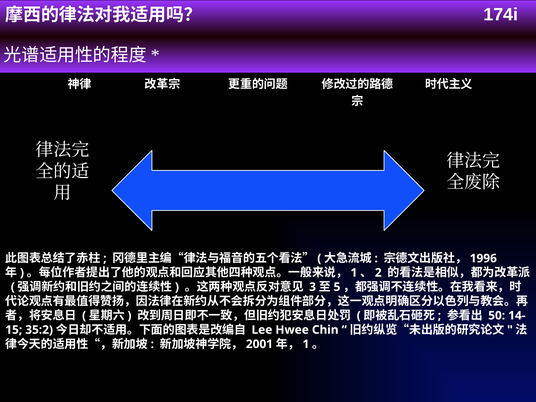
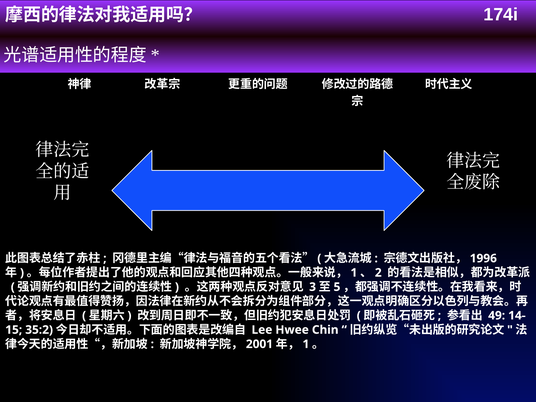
50: 50 -> 49
